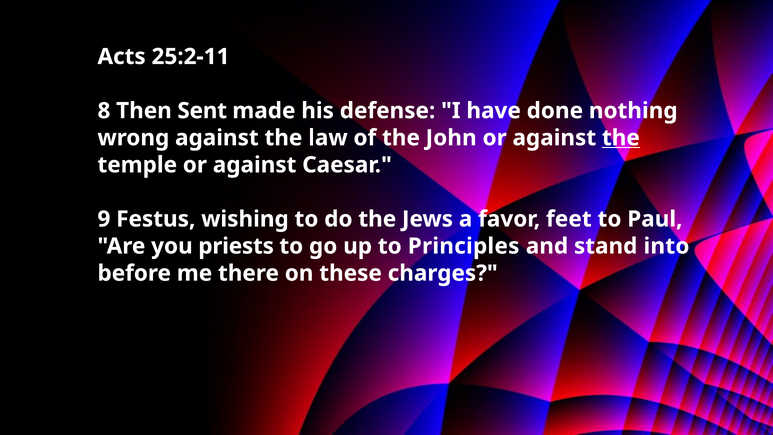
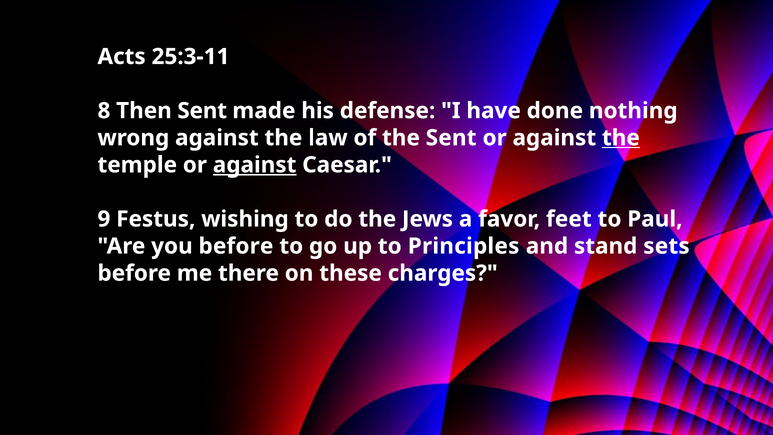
25:2-11: 25:2-11 -> 25:3-11
the John: John -> Sent
against at (255, 165) underline: none -> present
you priests: priests -> before
into: into -> sets
